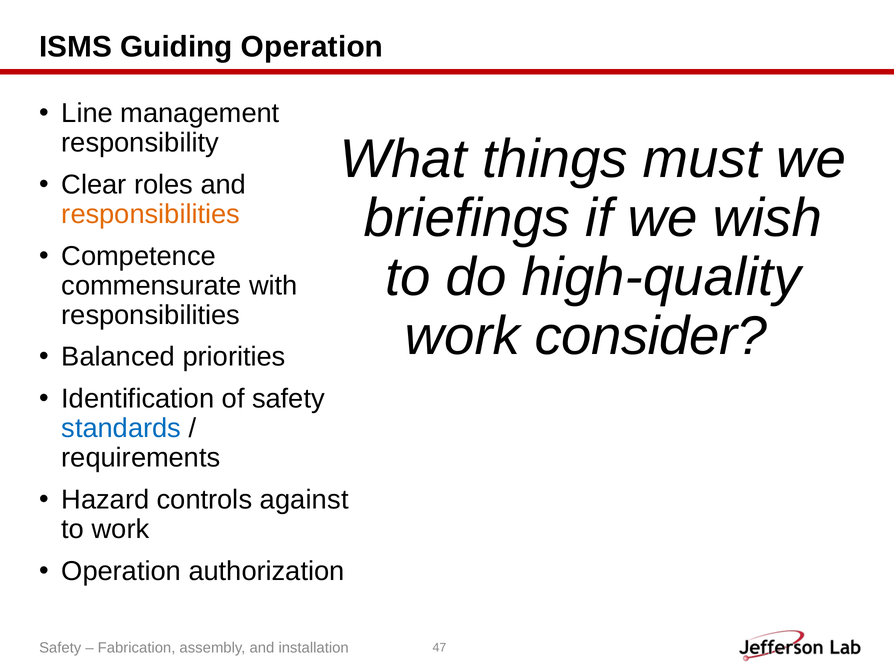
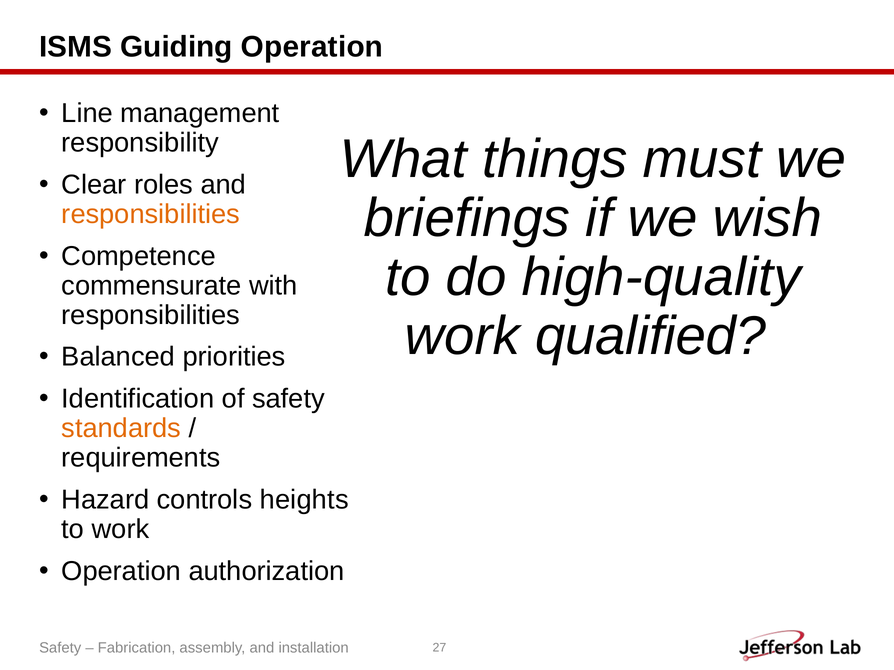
consider: consider -> qualified
standards colour: blue -> orange
against: against -> heights
47: 47 -> 27
